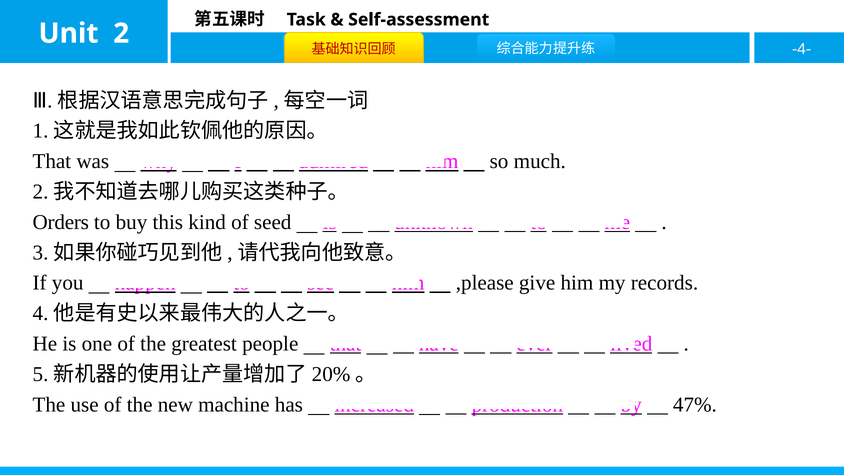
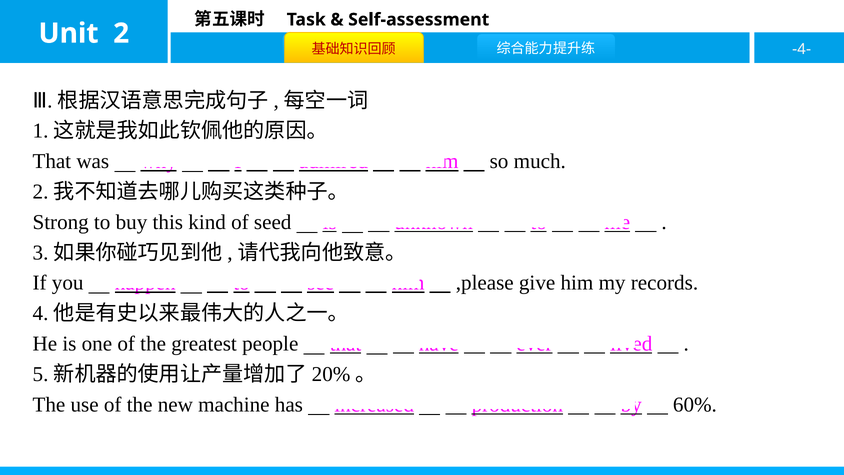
Orders: Orders -> Strong
47%: 47% -> 60%
